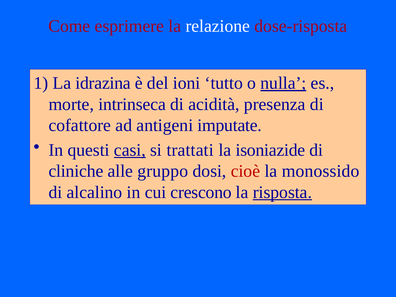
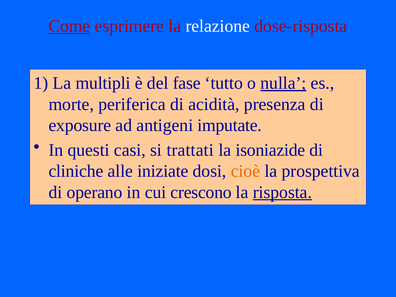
Come underline: none -> present
idrazina: idrazina -> multipli
ioni: ioni -> fase
intrinseca: intrinseca -> periferica
cofattore: cofattore -> exposure
casi underline: present -> none
gruppo: gruppo -> iniziate
cioè colour: red -> orange
monossido: monossido -> prospettiva
alcalino: alcalino -> operano
